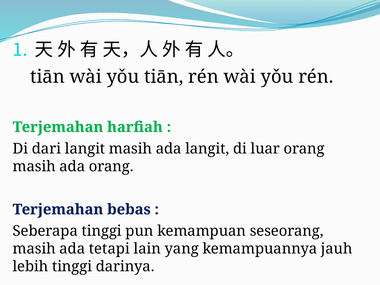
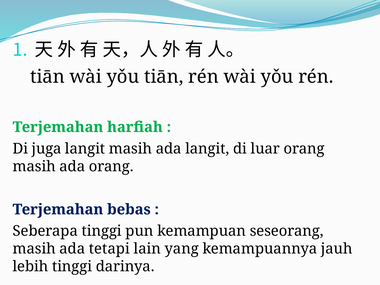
dari: dari -> juga
